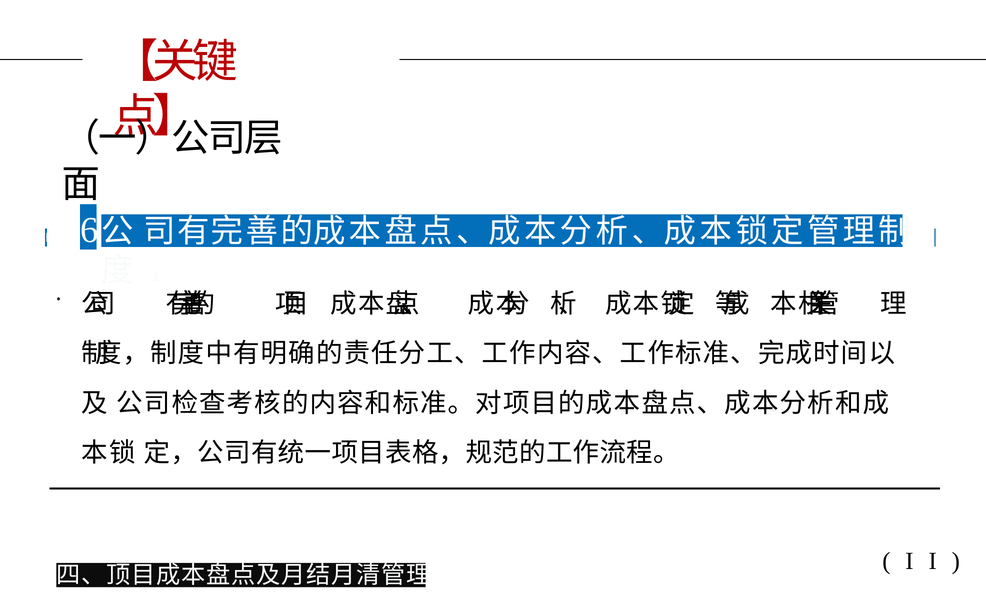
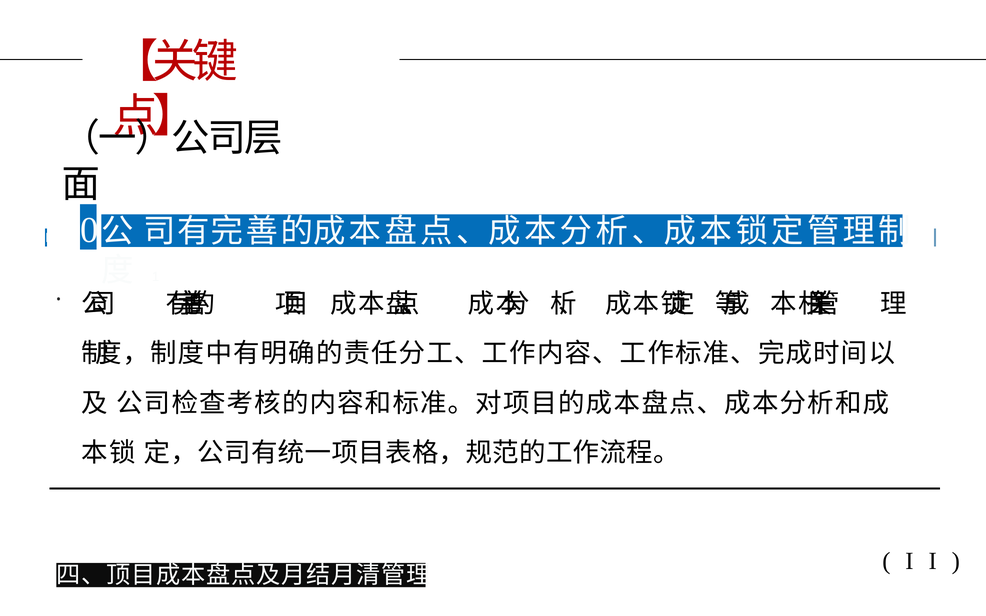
6: 6 -> 0
